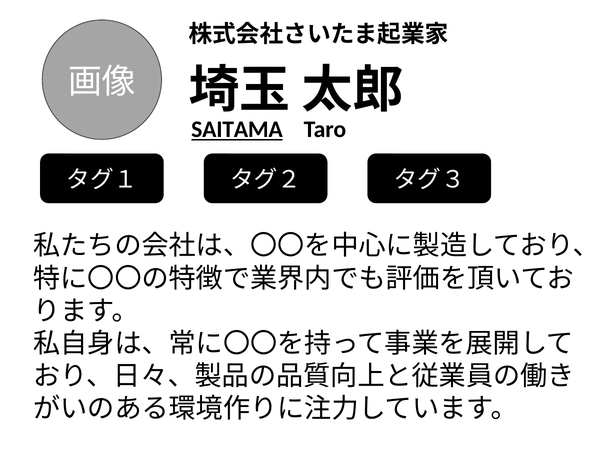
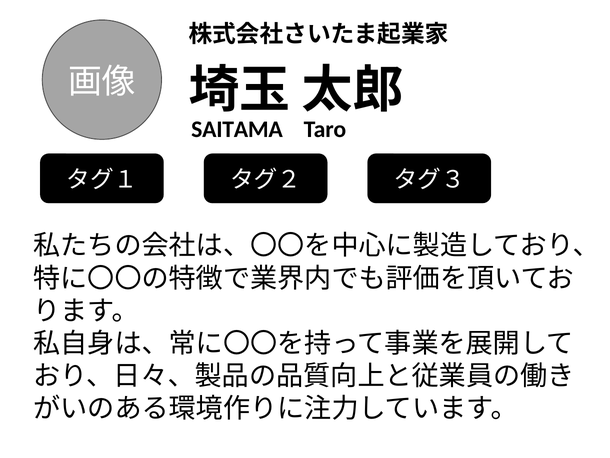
SAITAMA underline: present -> none
